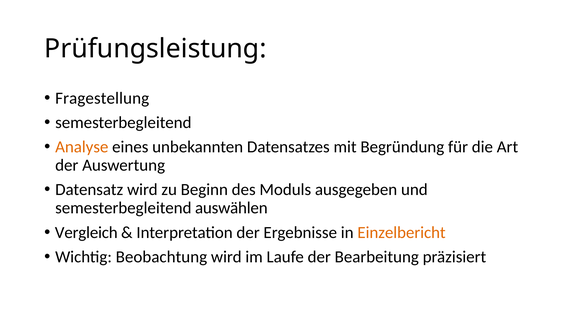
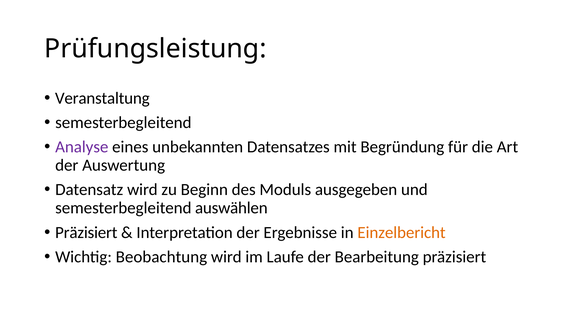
Fragestellung: Fragestellung -> Veranstaltung
Analyse colour: orange -> purple
Vergleich at (86, 232): Vergleich -> Präzisiert
